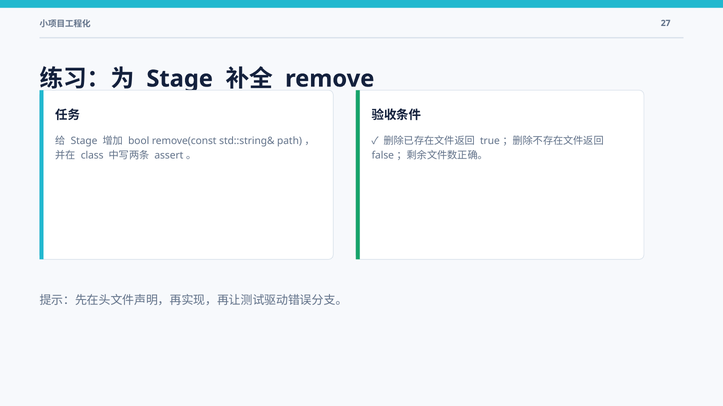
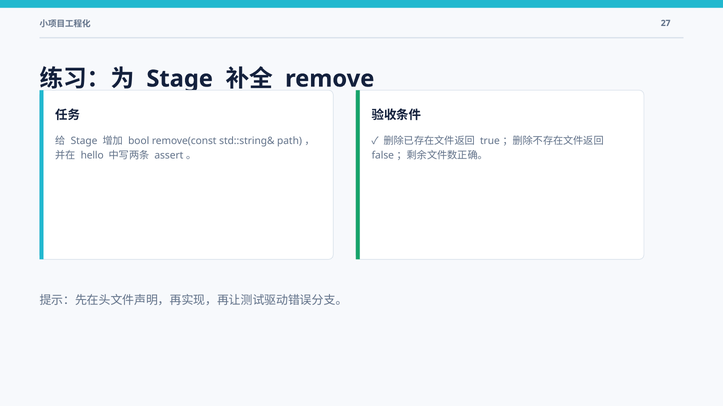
class: class -> hello
